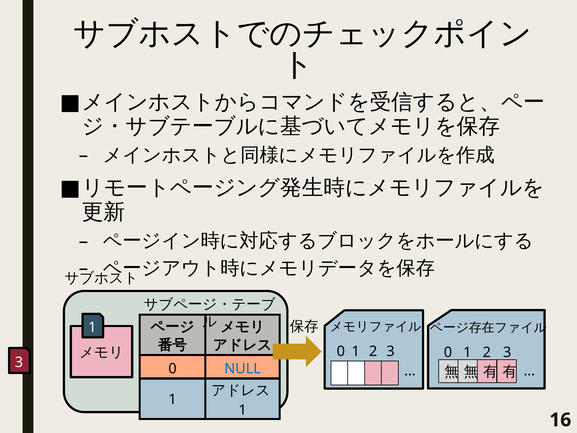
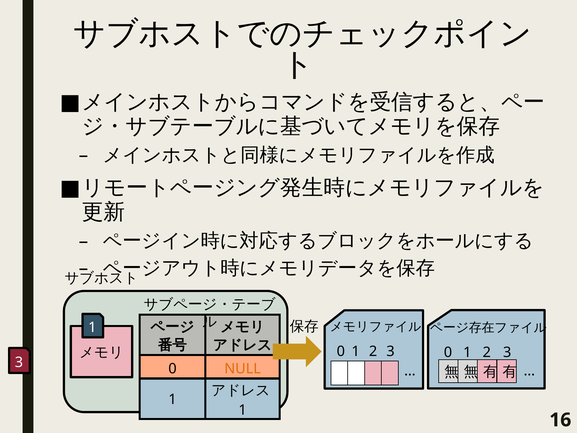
NULL colour: blue -> orange
